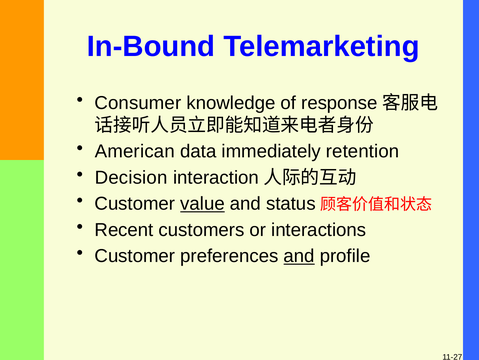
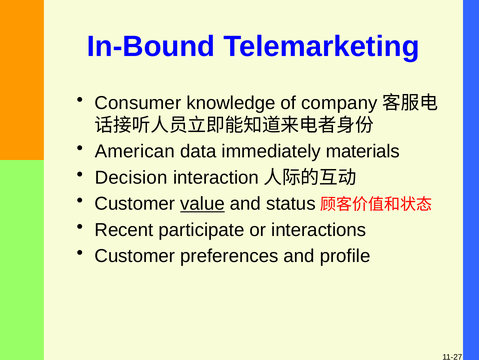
response: response -> company
retention: retention -> materials
customers: customers -> participate
and at (299, 256) underline: present -> none
